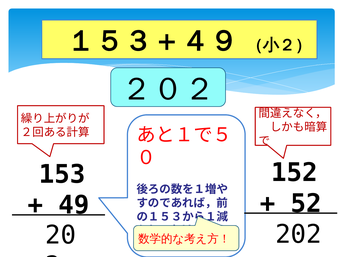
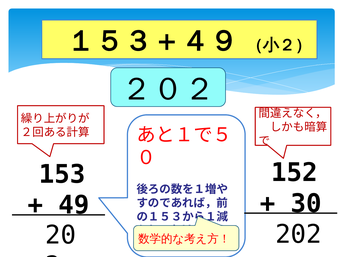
52: 52 -> 30
